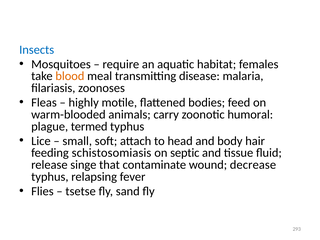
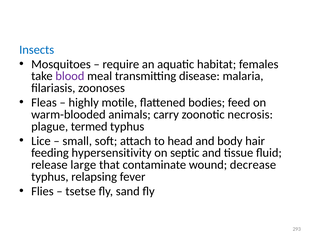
blood colour: orange -> purple
humoral: humoral -> necrosis
schistosomiasis: schistosomiasis -> hypersensitivity
singe: singe -> large
